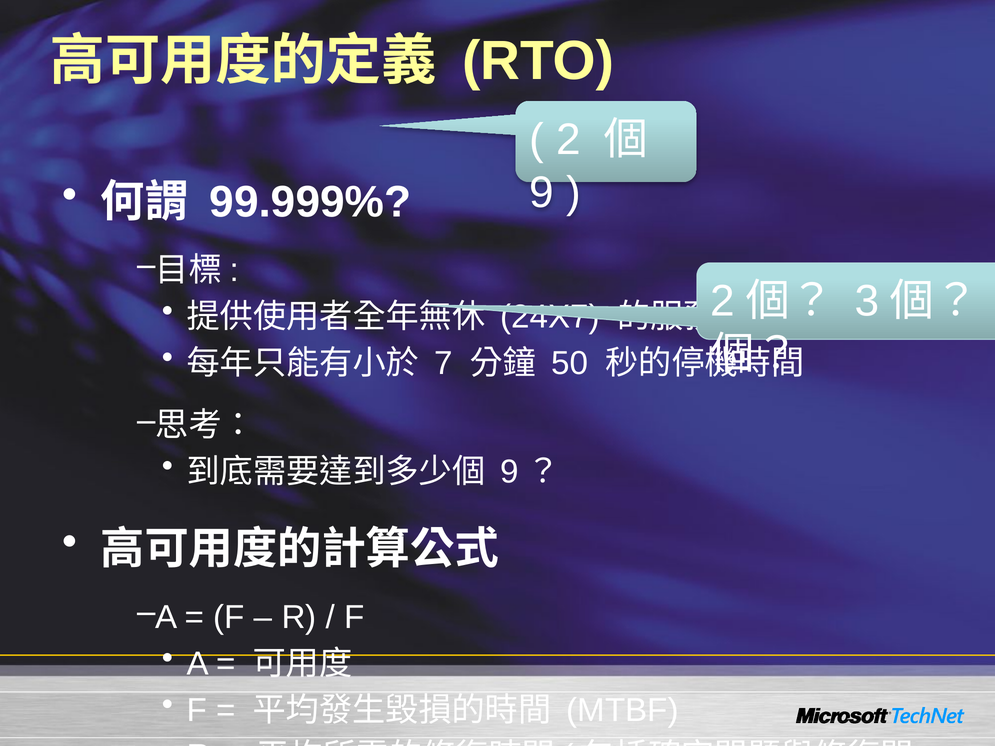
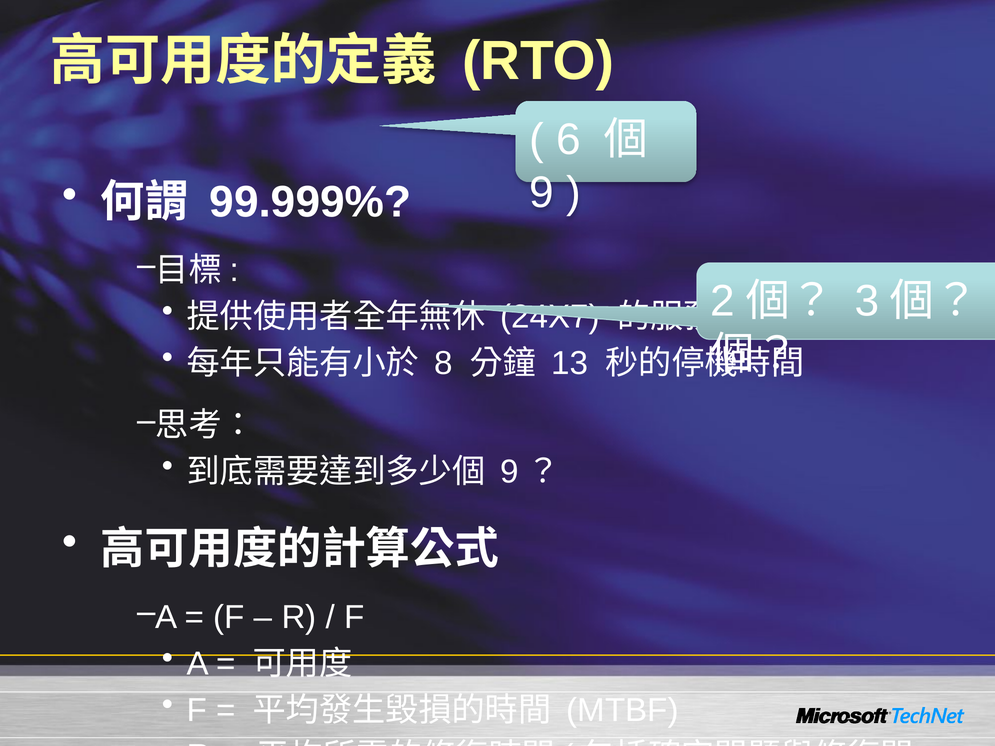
2 at (569, 140): 2 -> 6
7: 7 -> 8
50: 50 -> 13
